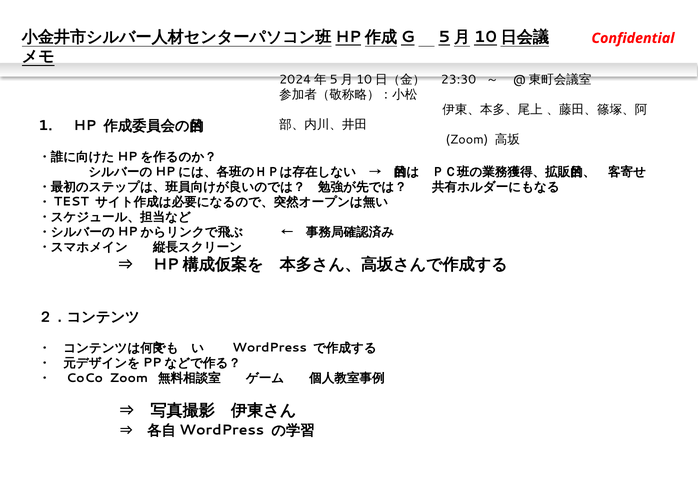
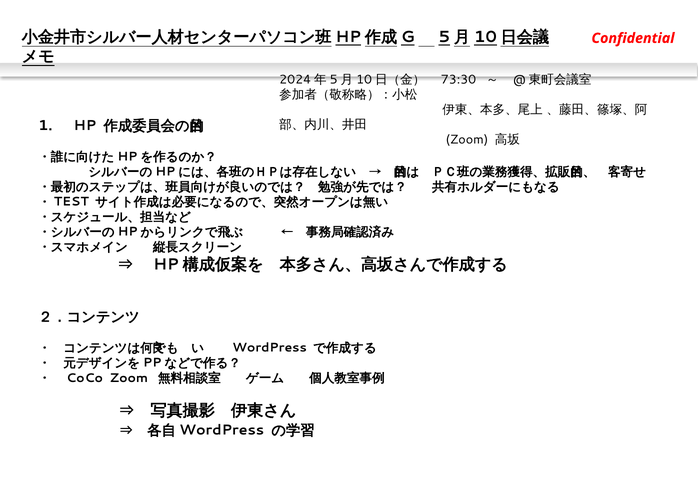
23:30: 23:30 -> 73:30
